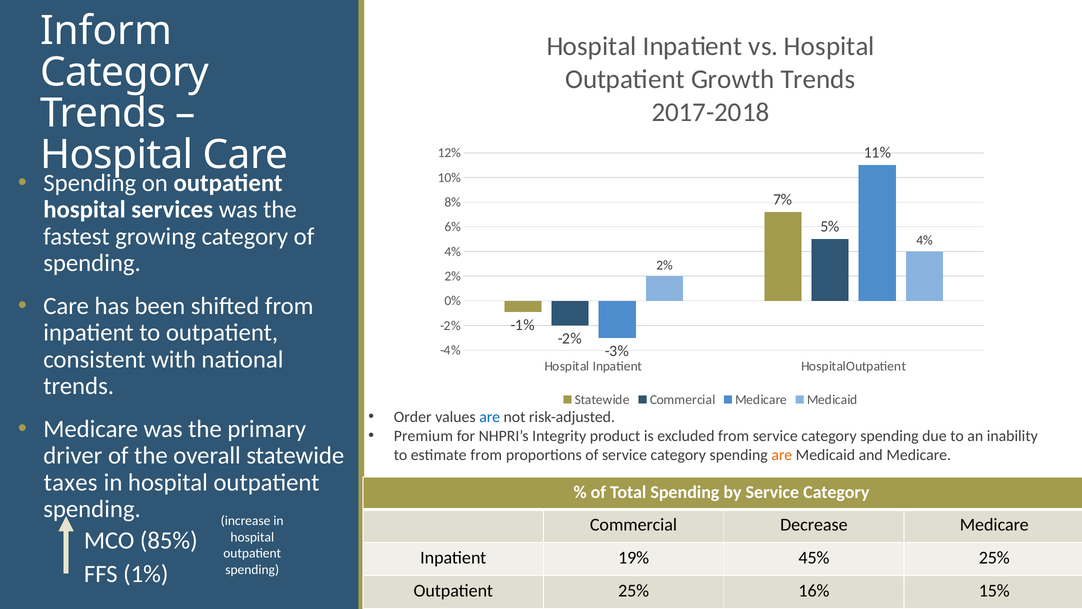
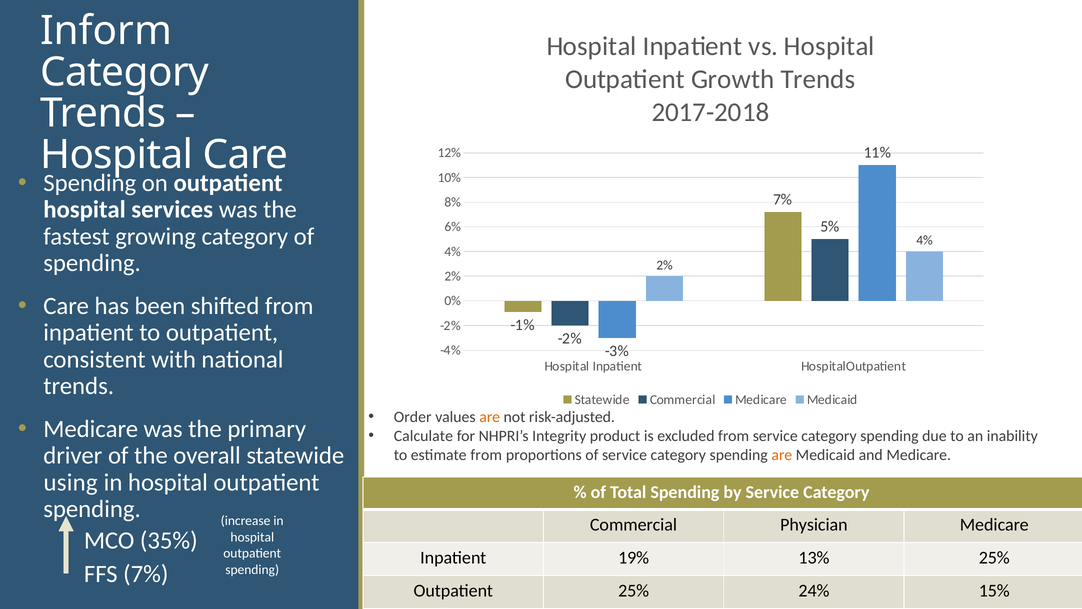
are at (490, 417) colour: blue -> orange
Premium: Premium -> Calculate
taxes: taxes -> using
Decrease: Decrease -> Physician
85%: 85% -> 35%
45%: 45% -> 13%
FFS 1%: 1% -> 7%
16%: 16% -> 24%
